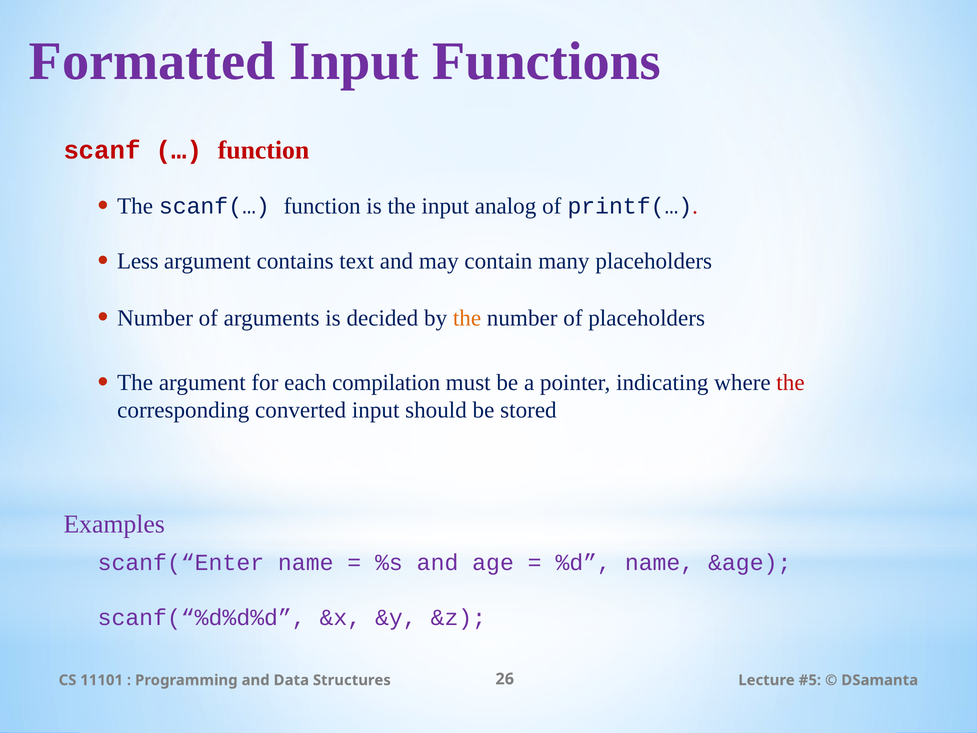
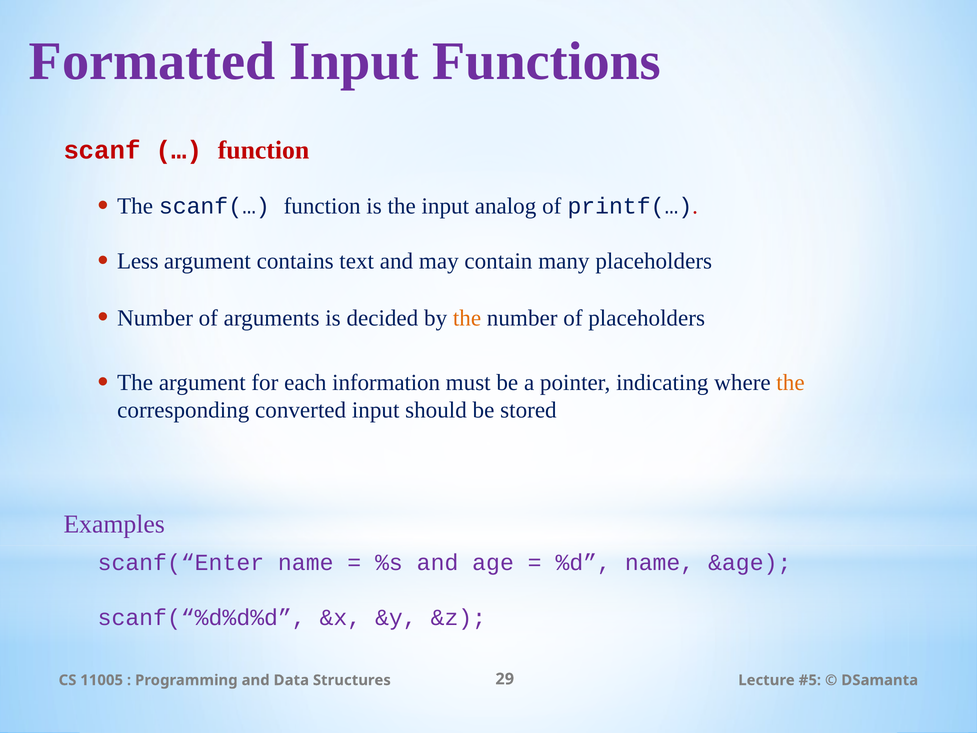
compilation: compilation -> information
the at (790, 382) colour: red -> orange
11101: 11101 -> 11005
26: 26 -> 29
